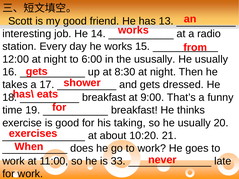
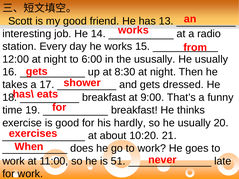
taking: taking -> hardly
33: 33 -> 51
